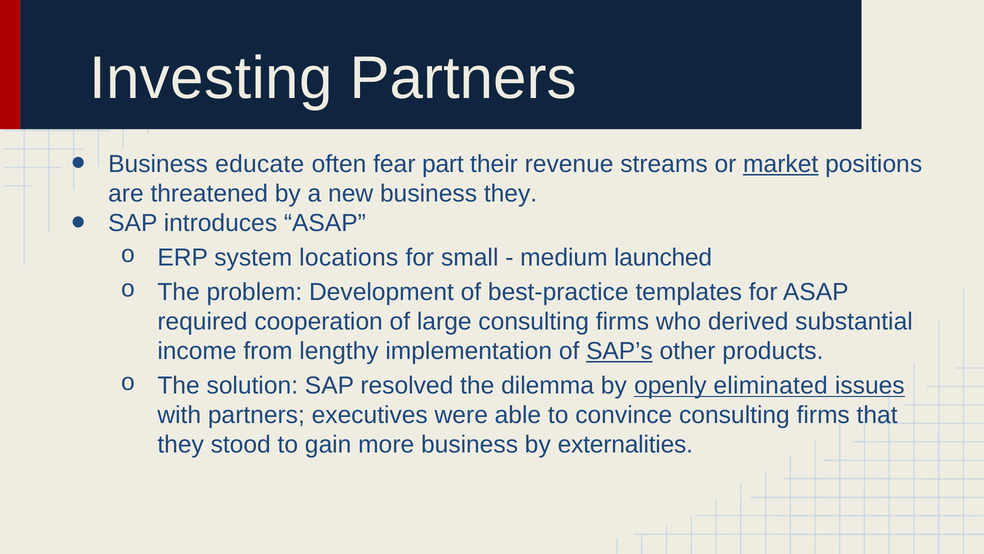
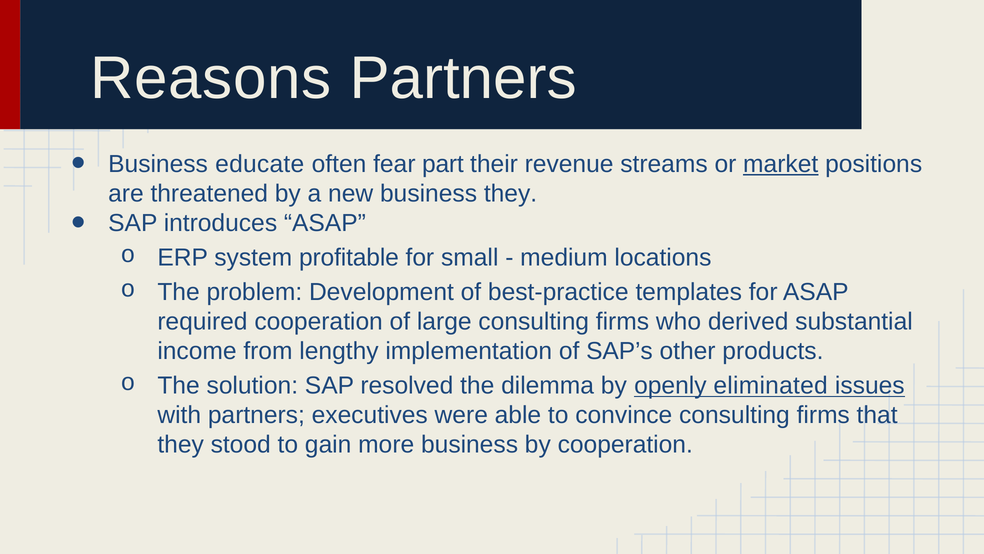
Investing: Investing -> Reasons
locations: locations -> profitable
launched: launched -> locations
SAP’s underline: present -> none
by externalities: externalities -> cooperation
